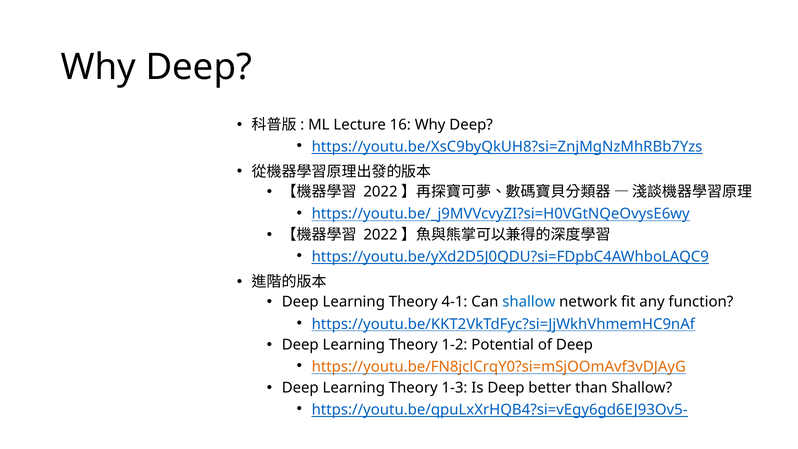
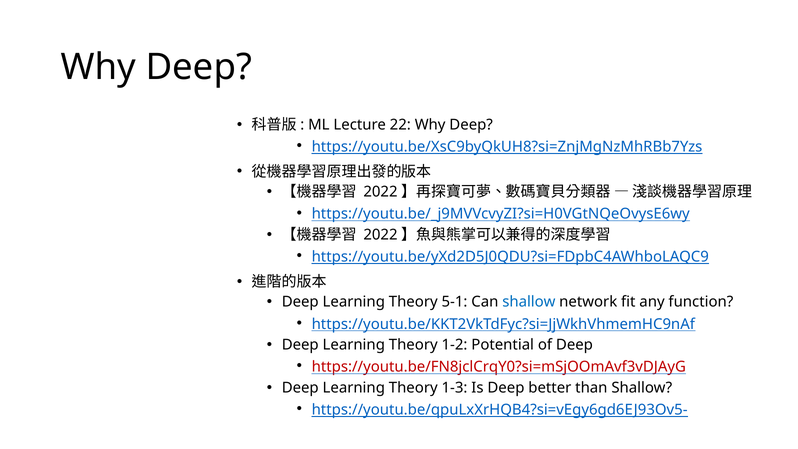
16: 16 -> 22
4-1: 4-1 -> 5-1
https://youtu.be/FN8jclCrqY0?si=mSjOOmAvf3vDJAyG colour: orange -> red
